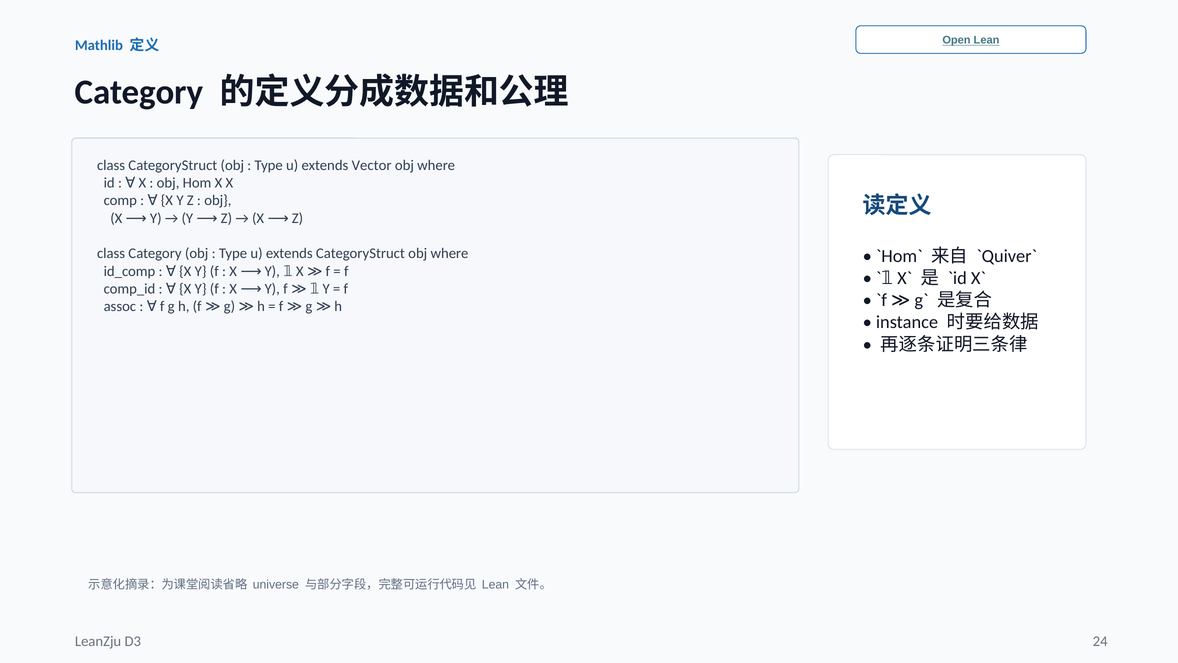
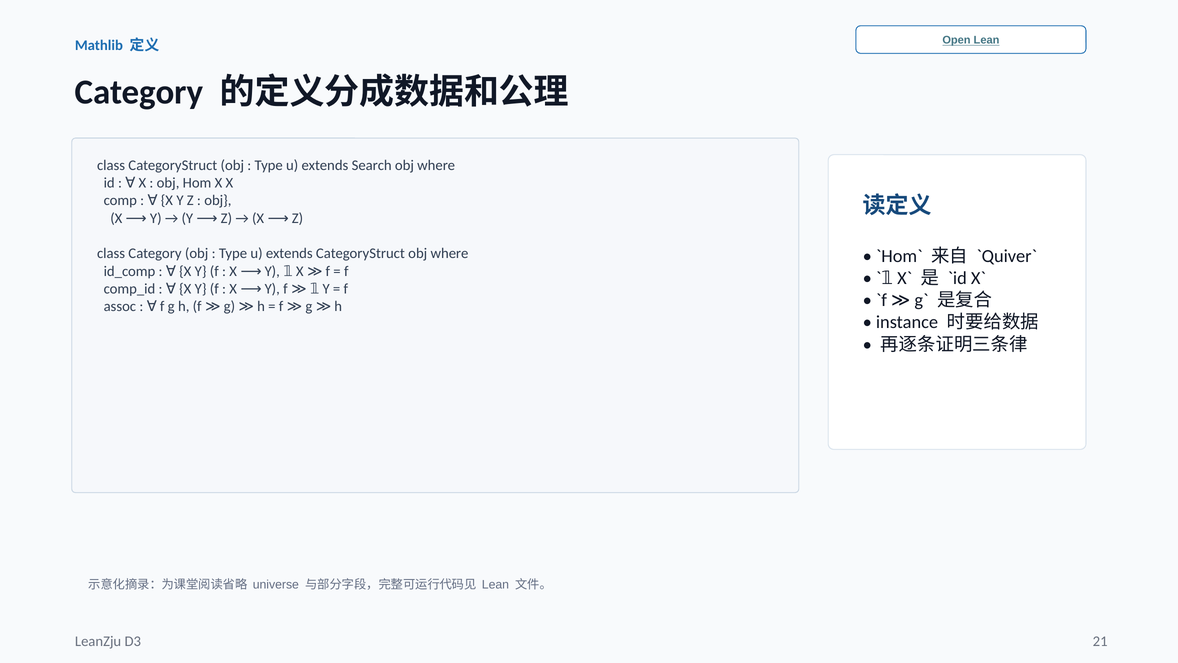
Vector: Vector -> Search
24: 24 -> 21
